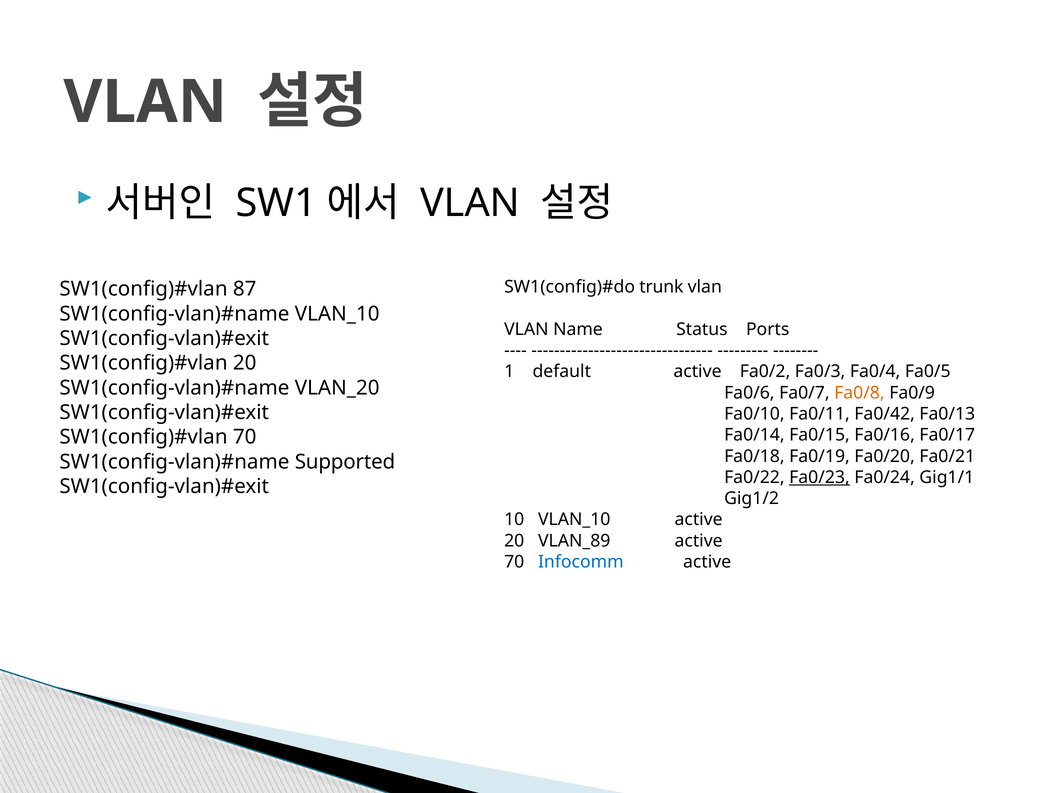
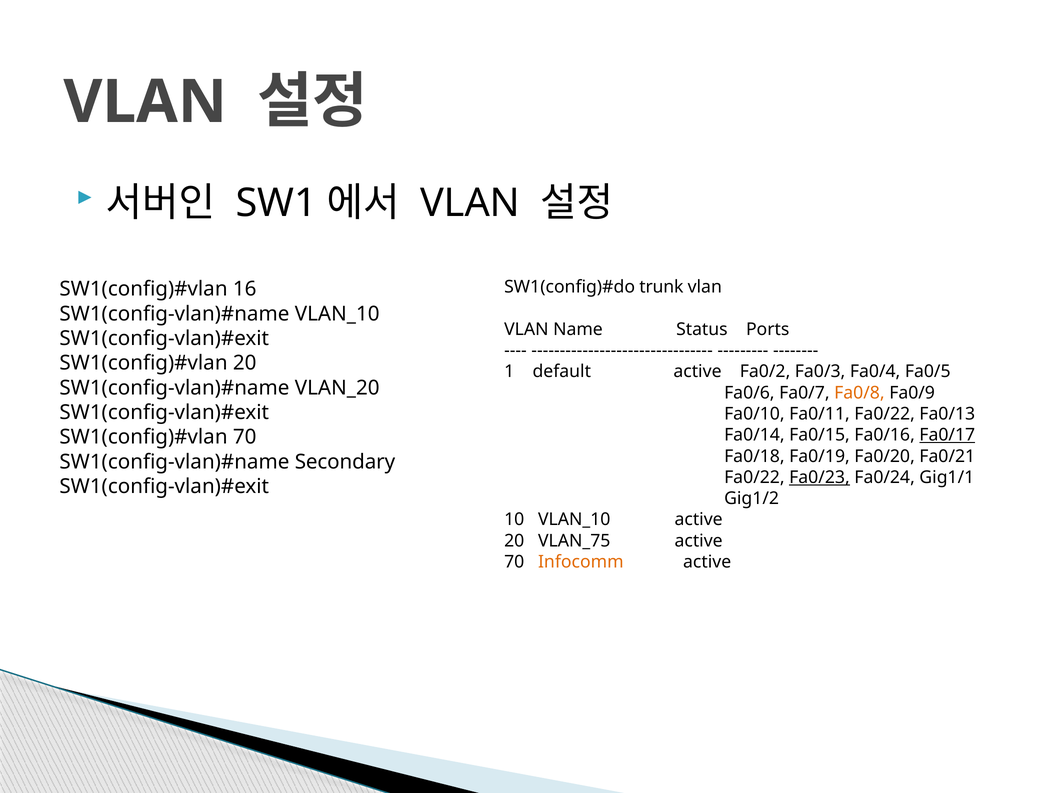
87: 87 -> 16
Fa0/11 Fa0/42: Fa0/42 -> Fa0/22
Fa0/17 underline: none -> present
Supported: Supported -> Secondary
VLAN_89: VLAN_89 -> VLAN_75
Infocomm colour: blue -> orange
